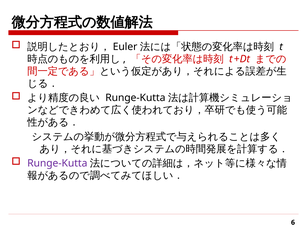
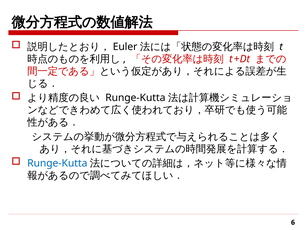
Runge-Kutta at (57, 163) colour: purple -> blue
